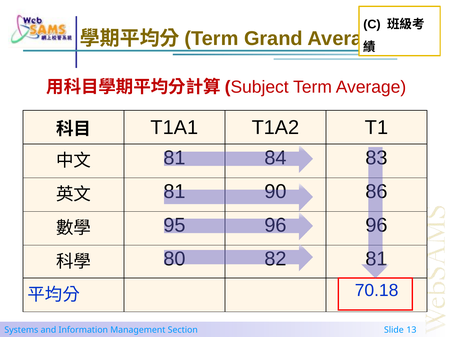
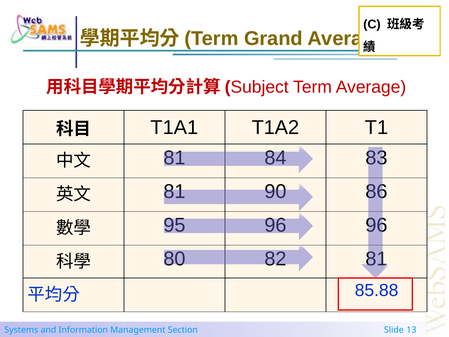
70.18: 70.18 -> 85.88
